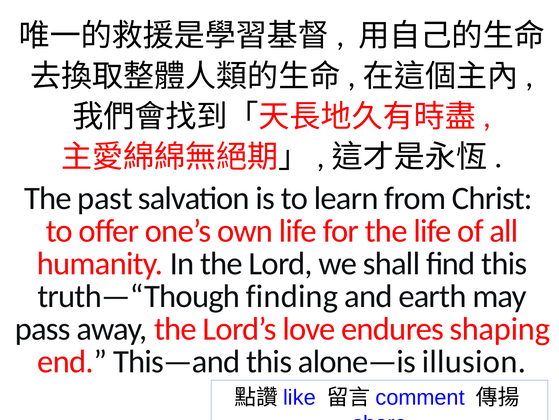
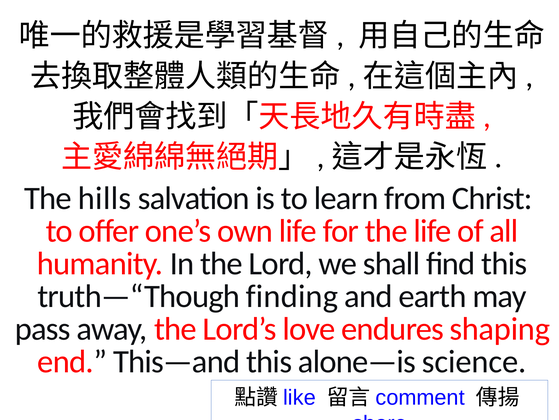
past: past -> hills
illusion: illusion -> science
